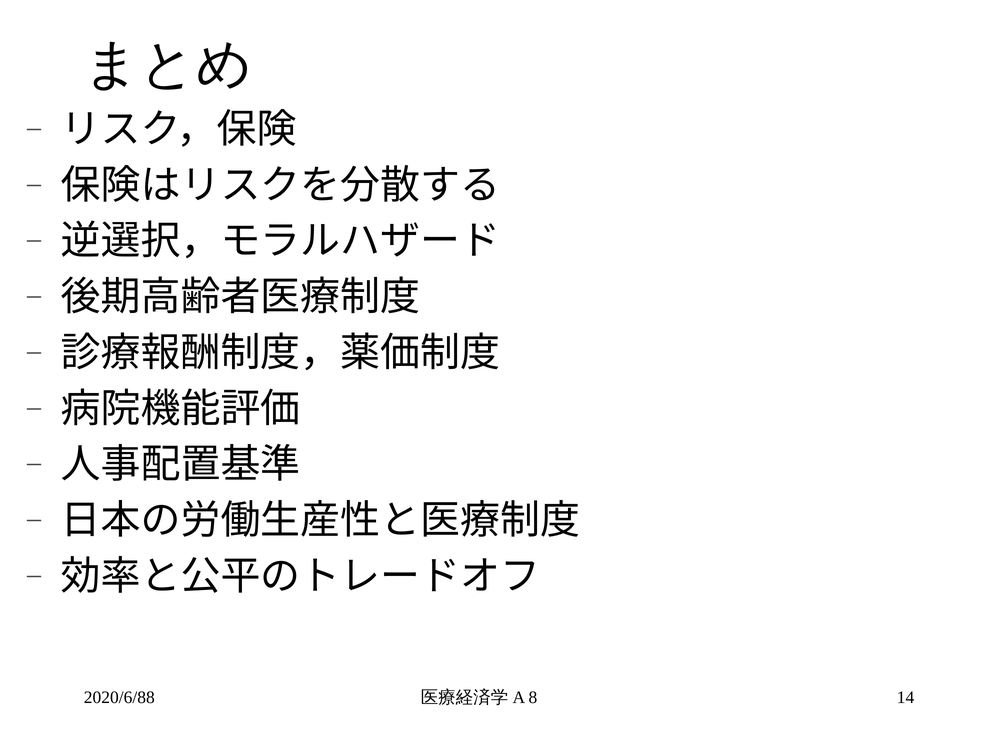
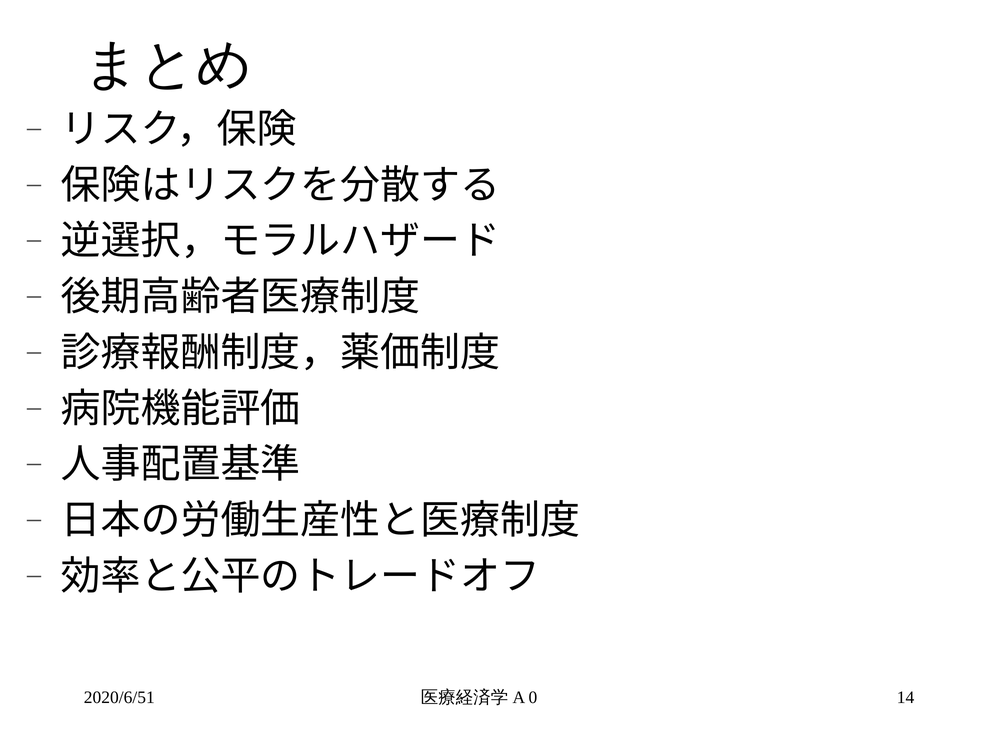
2020/6/88: 2020/6/88 -> 2020/6/51
8: 8 -> 0
